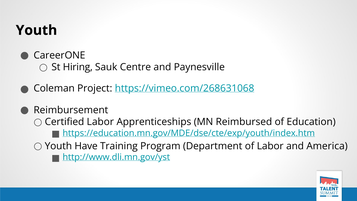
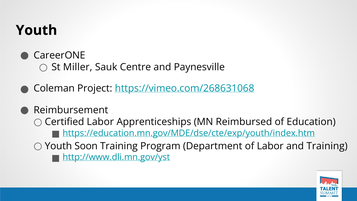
Hiring: Hiring -> Miller
Have: Have -> Soon
and America: America -> Training
